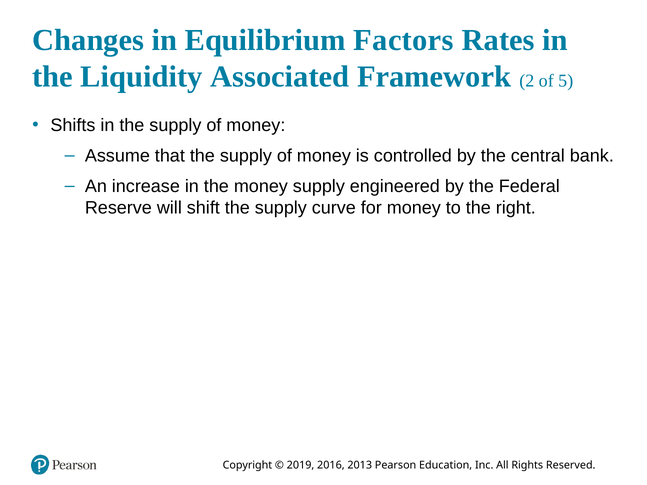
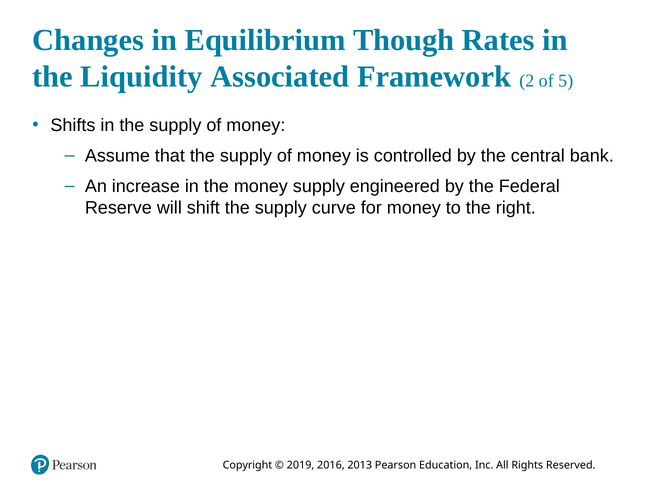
Factors: Factors -> Though
